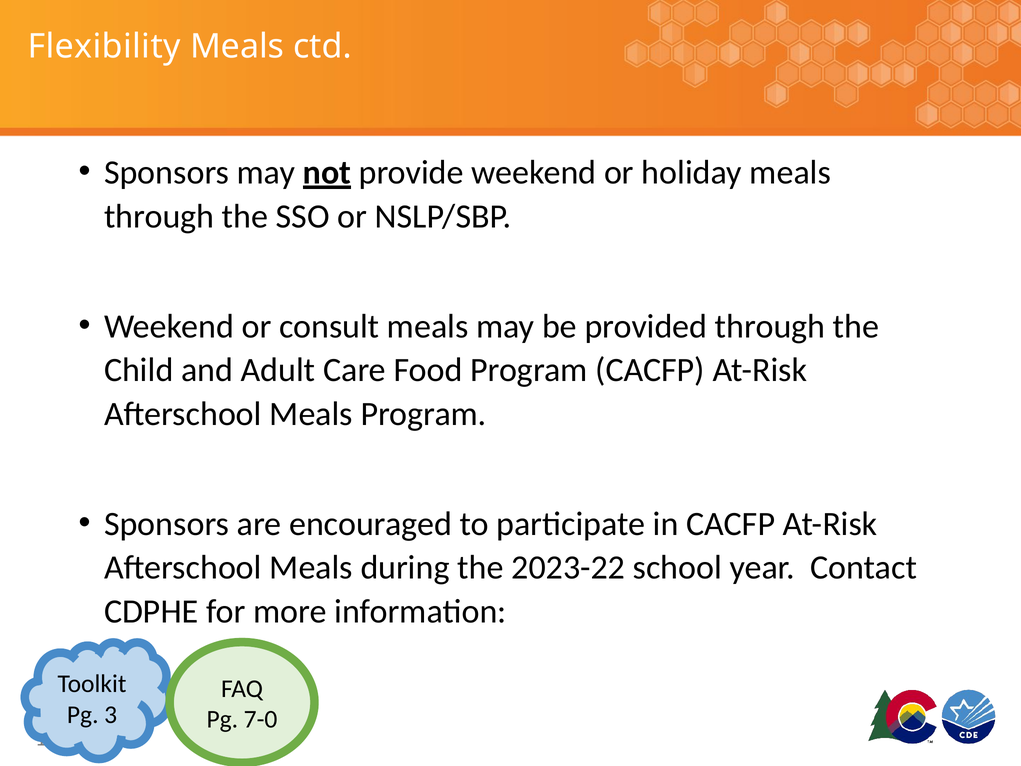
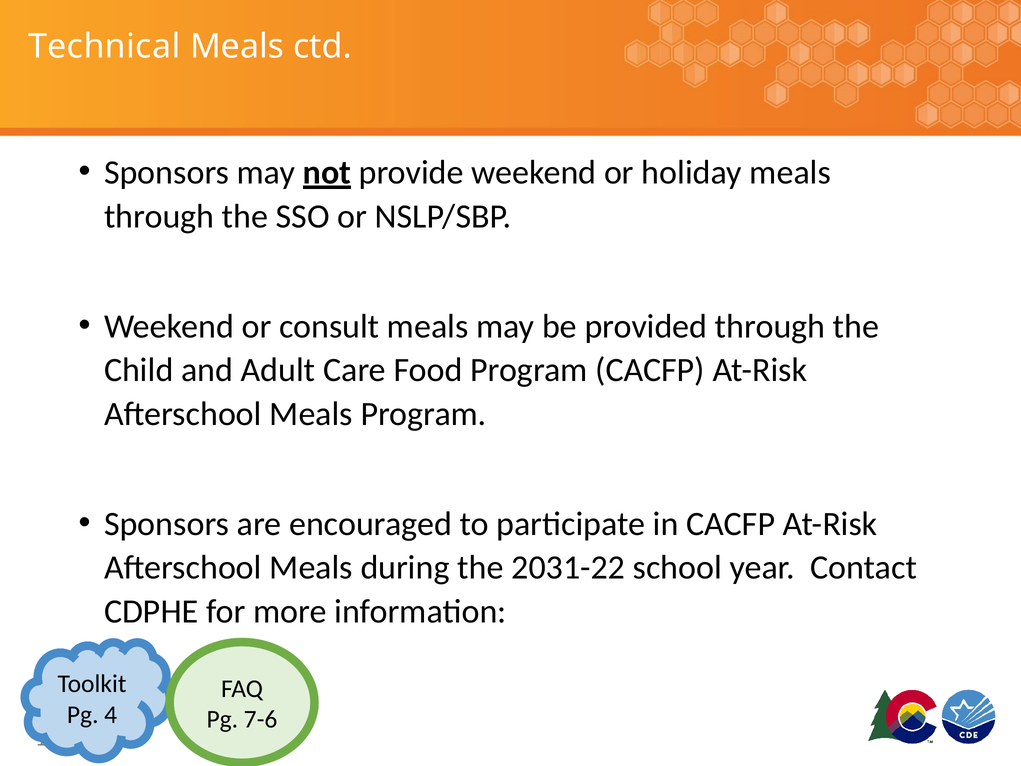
Flexibility: Flexibility -> Technical
2023-22: 2023-22 -> 2031-22
3: 3 -> 4
7-0: 7-0 -> 7-6
